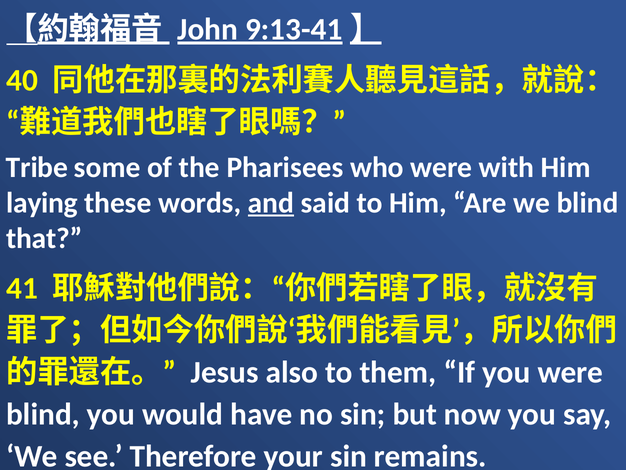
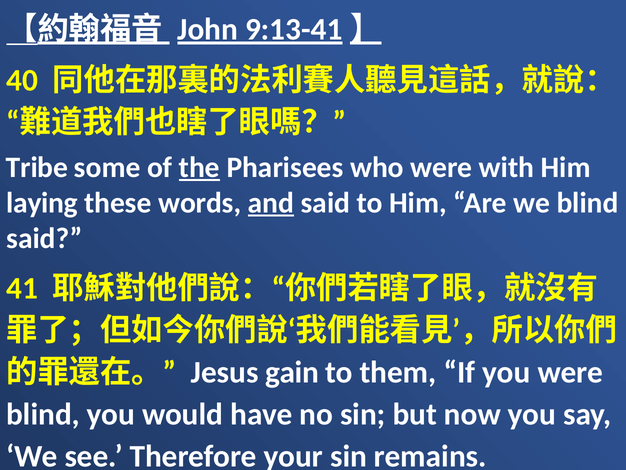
the underline: none -> present
that at (44, 238): that -> said
also: also -> gain
